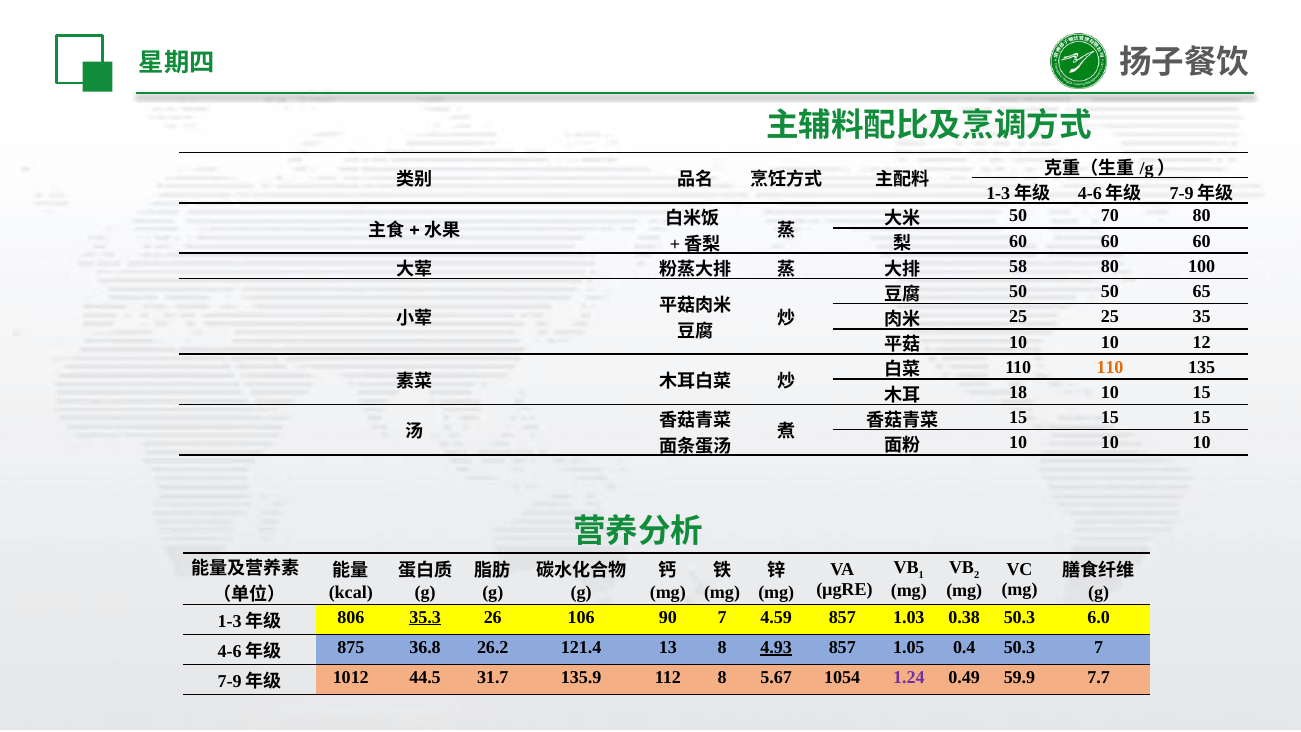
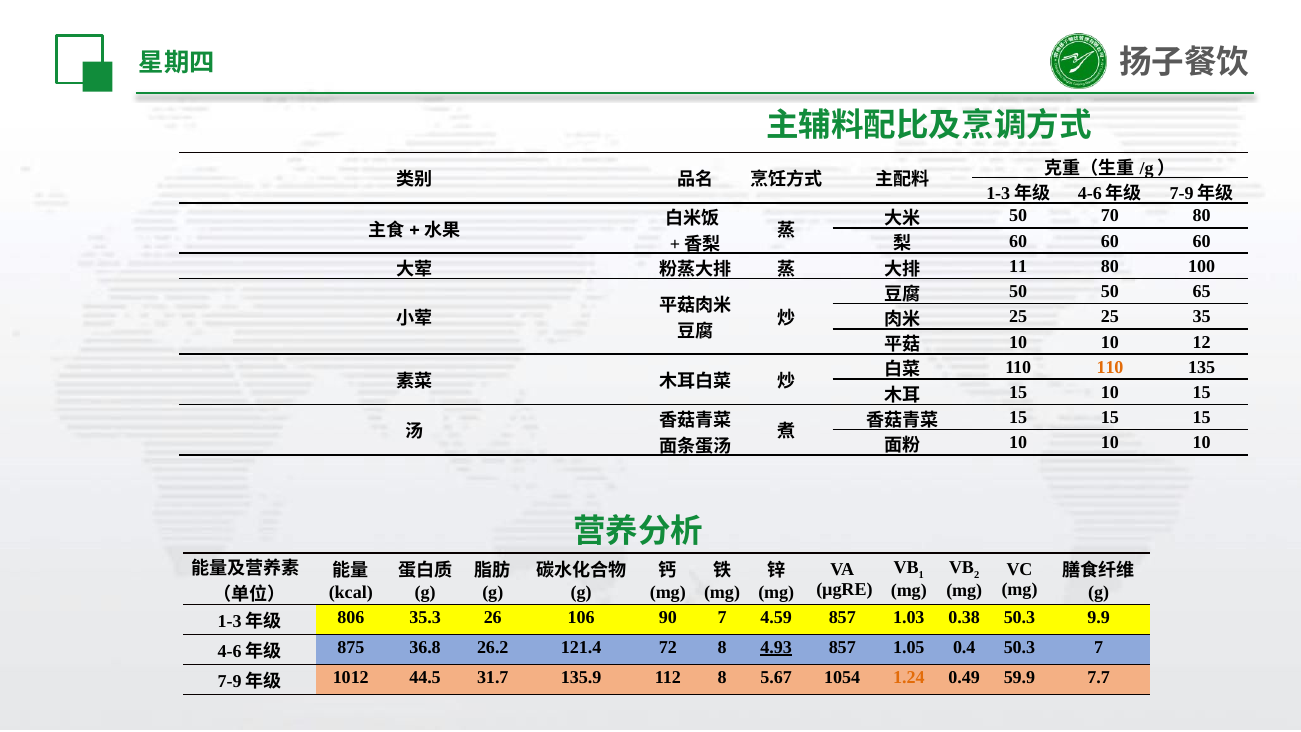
58: 58 -> 11
18 at (1018, 392): 18 -> 15
35.3 underline: present -> none
6.0: 6.0 -> 9.9
13: 13 -> 72
1.24 colour: purple -> orange
